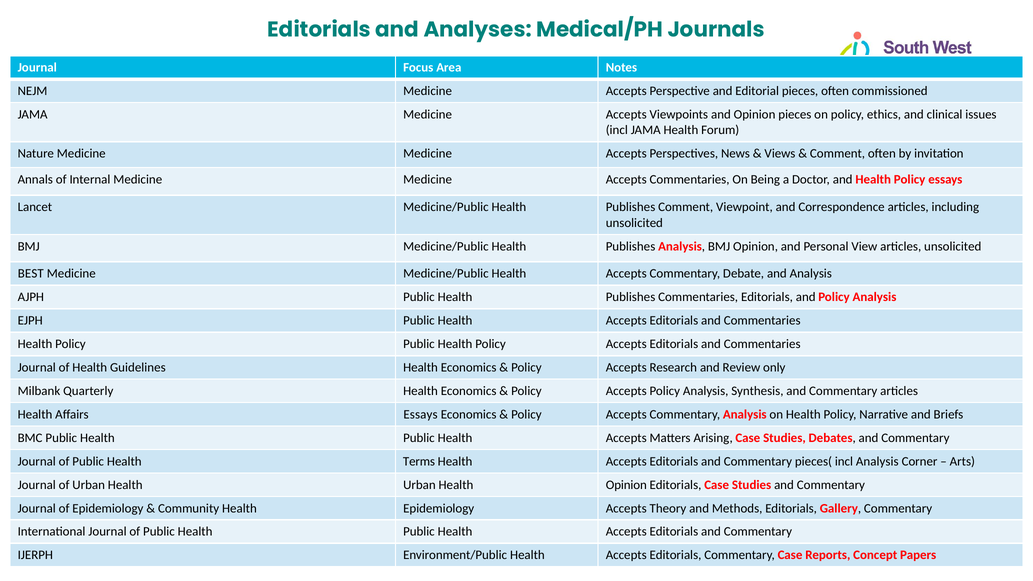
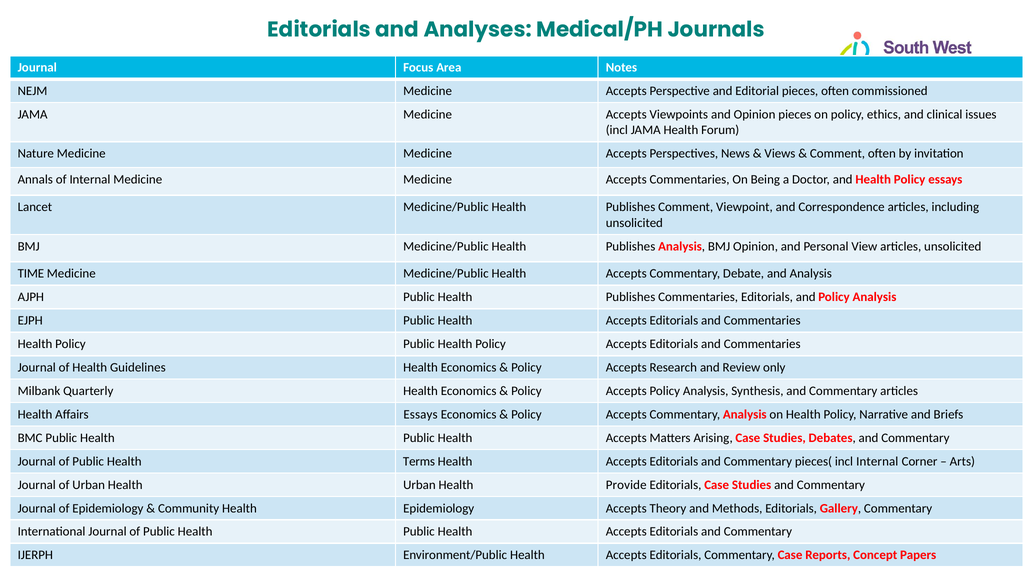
BEST: BEST -> TIME
incl Analysis: Analysis -> Internal
Health Opinion: Opinion -> Provide
